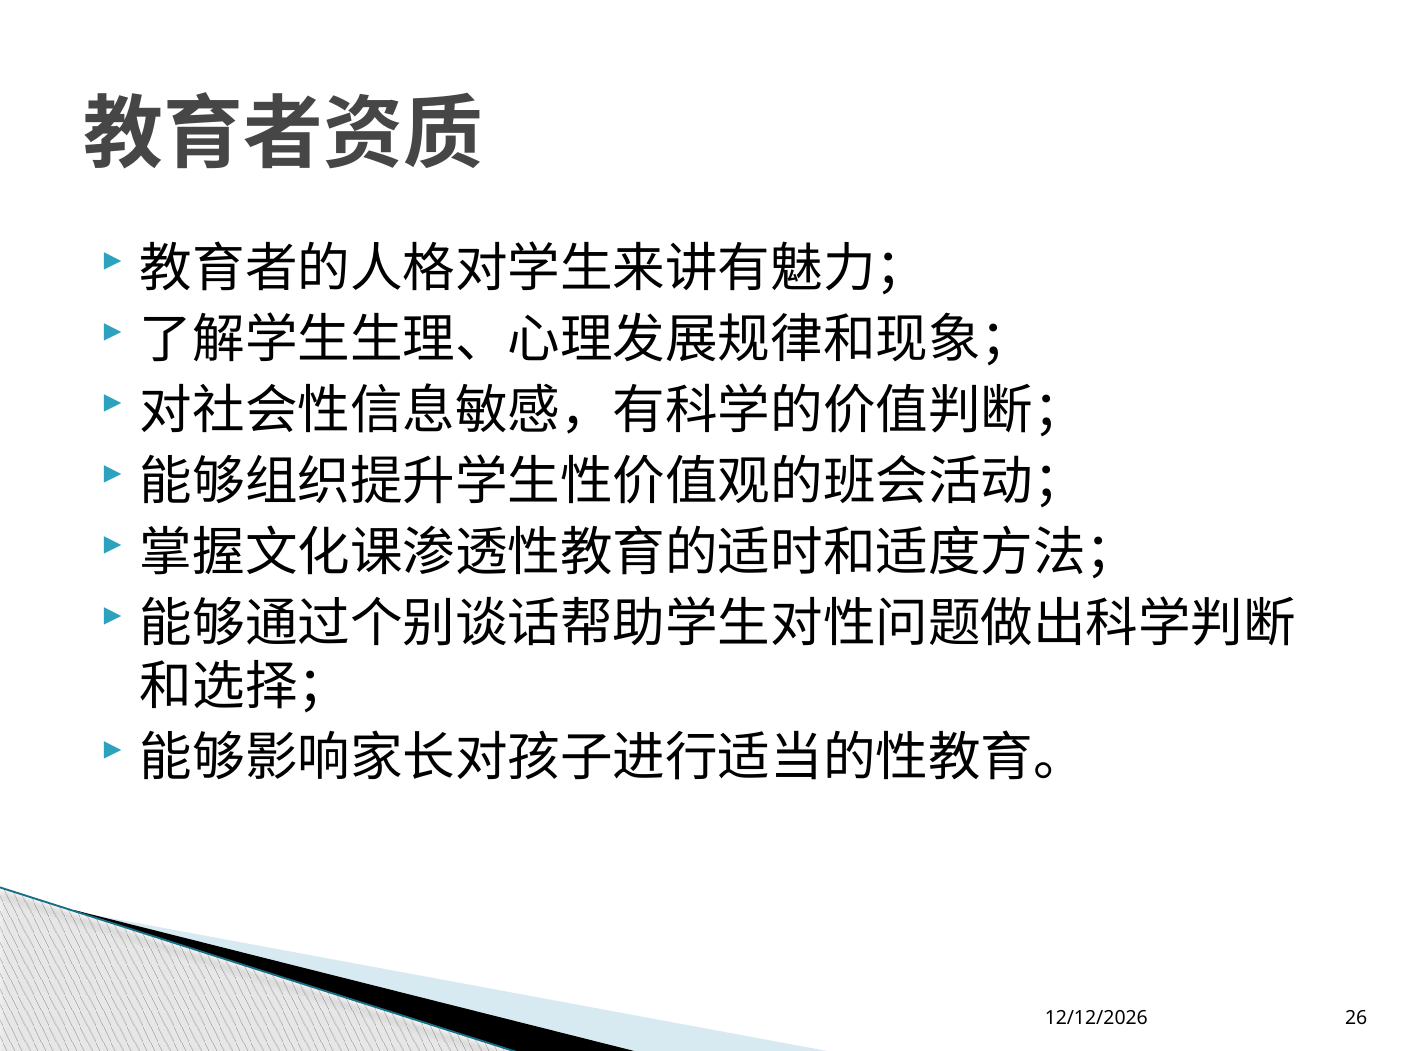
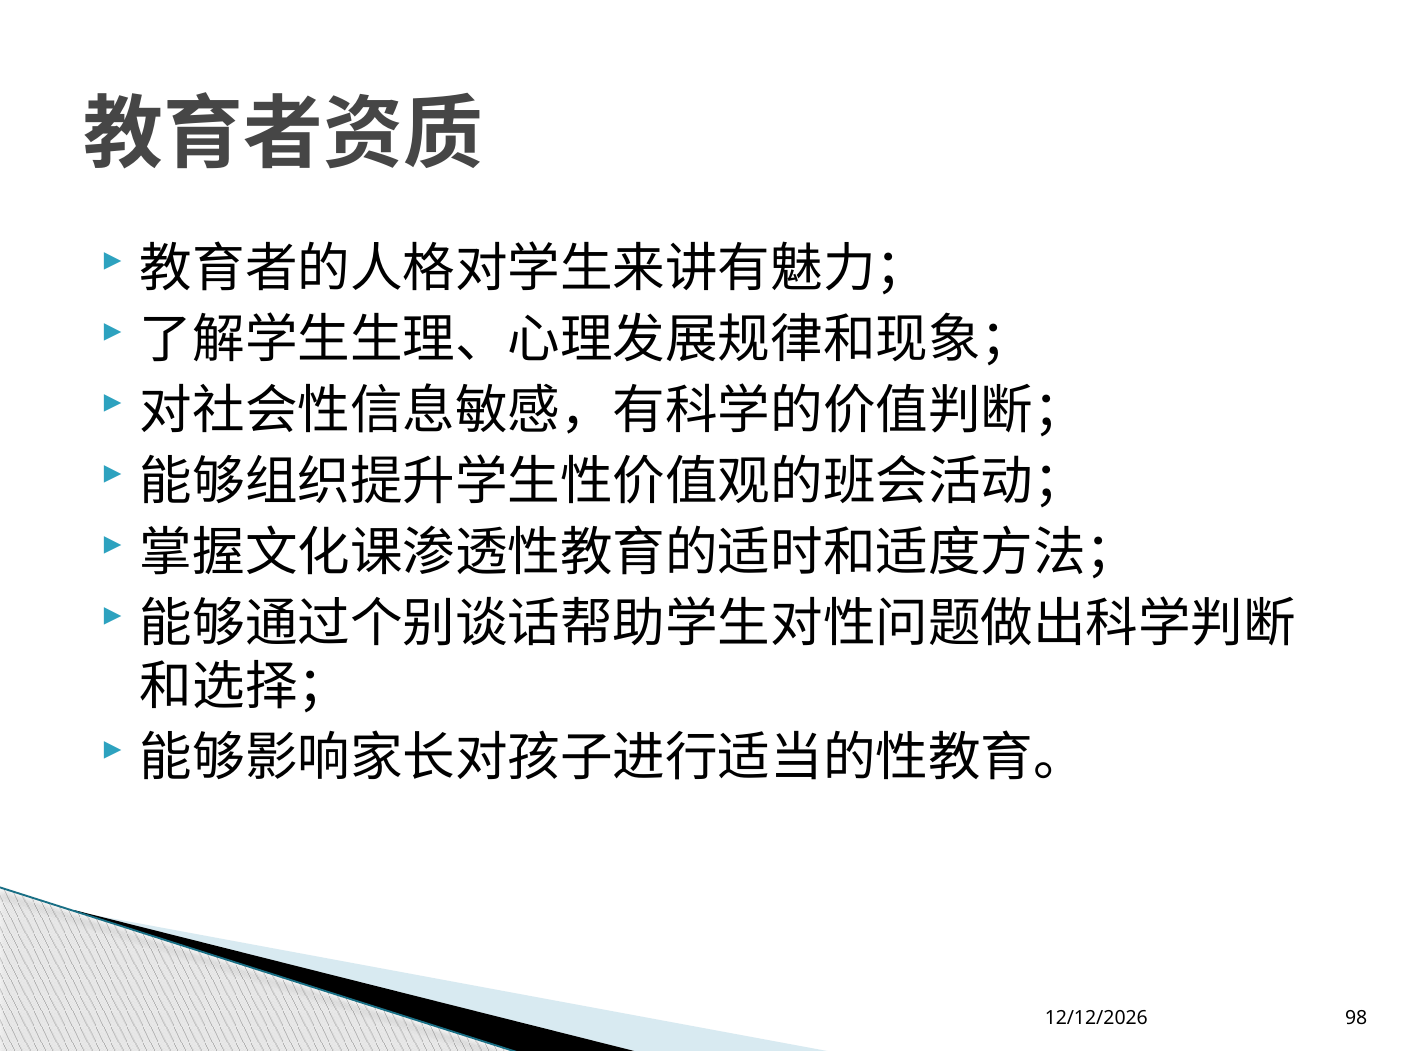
26: 26 -> 98
